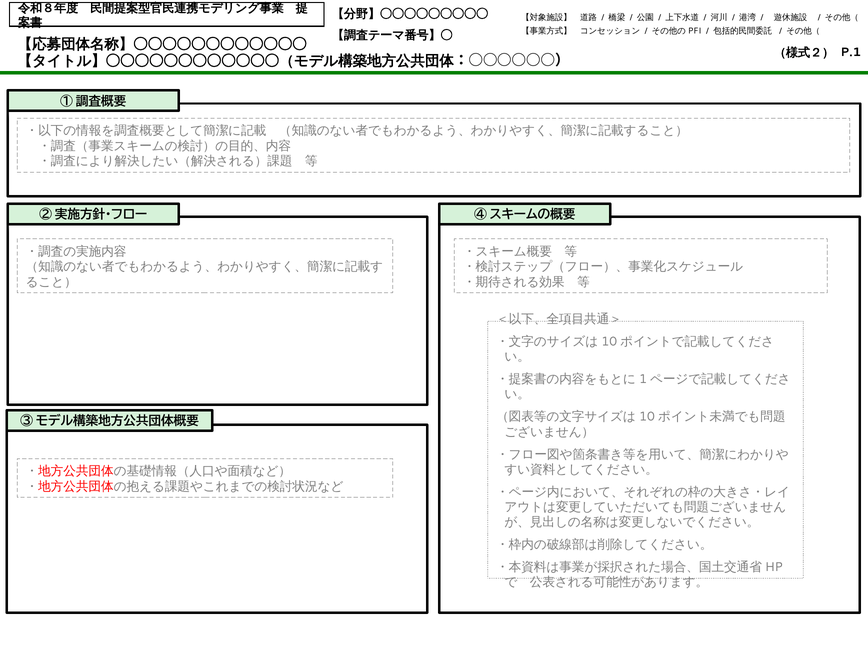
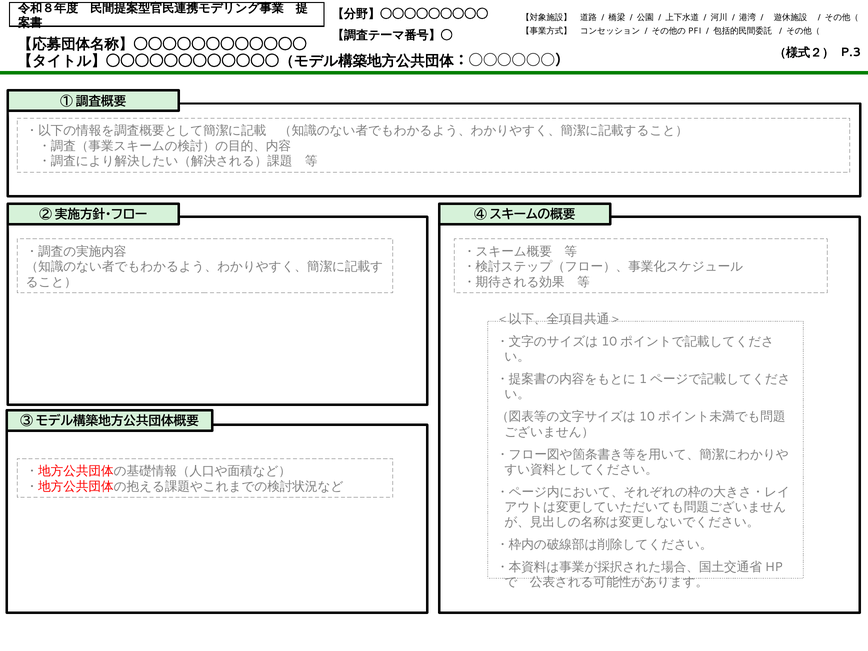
P.1: P.1 -> P.3
